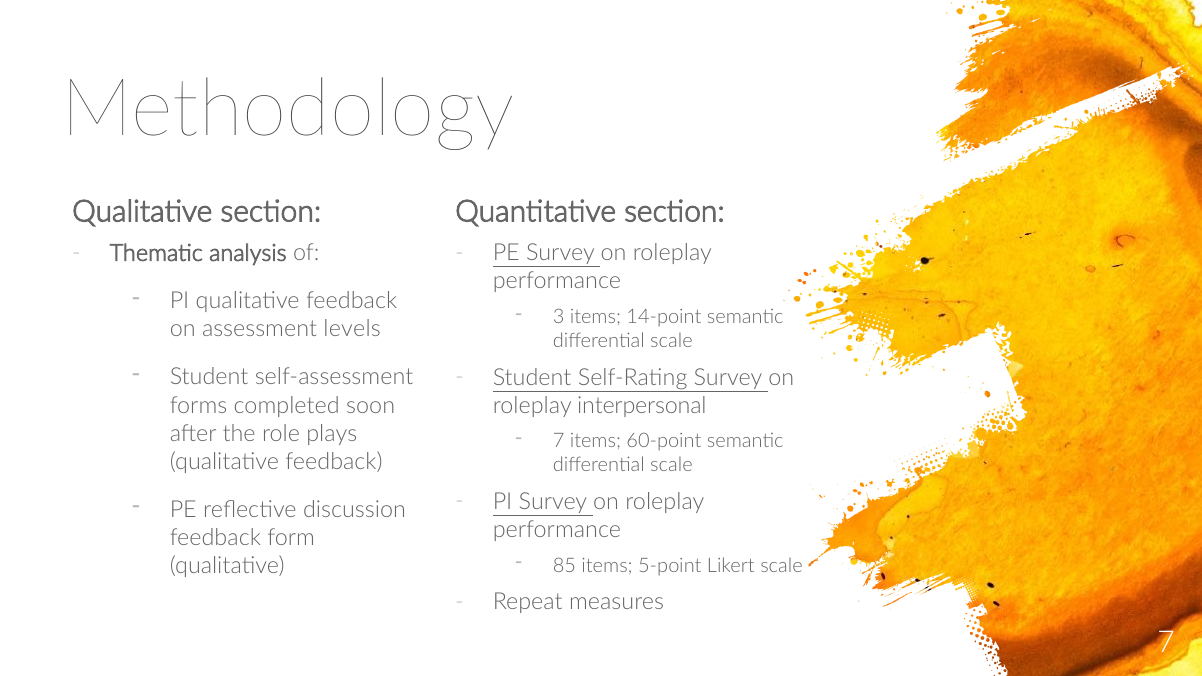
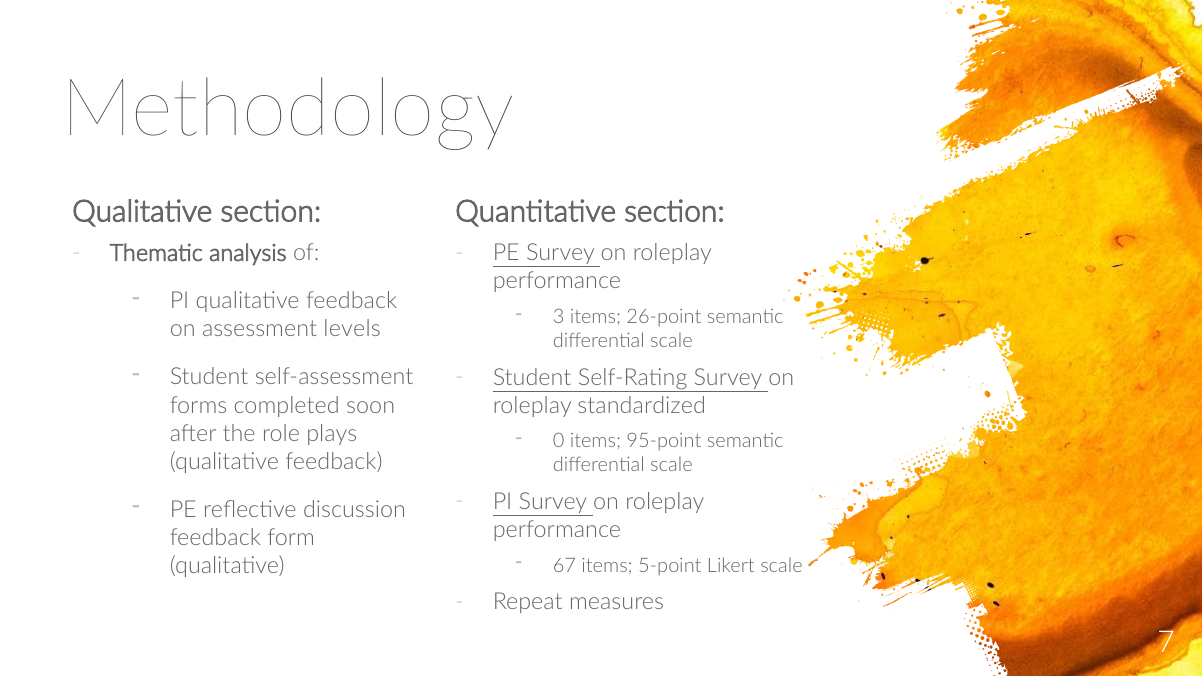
14-point: 14-point -> 26-point
interpersonal: interpersonal -> standardized
7 at (559, 441): 7 -> 0
60-point: 60-point -> 95-point
85: 85 -> 67
